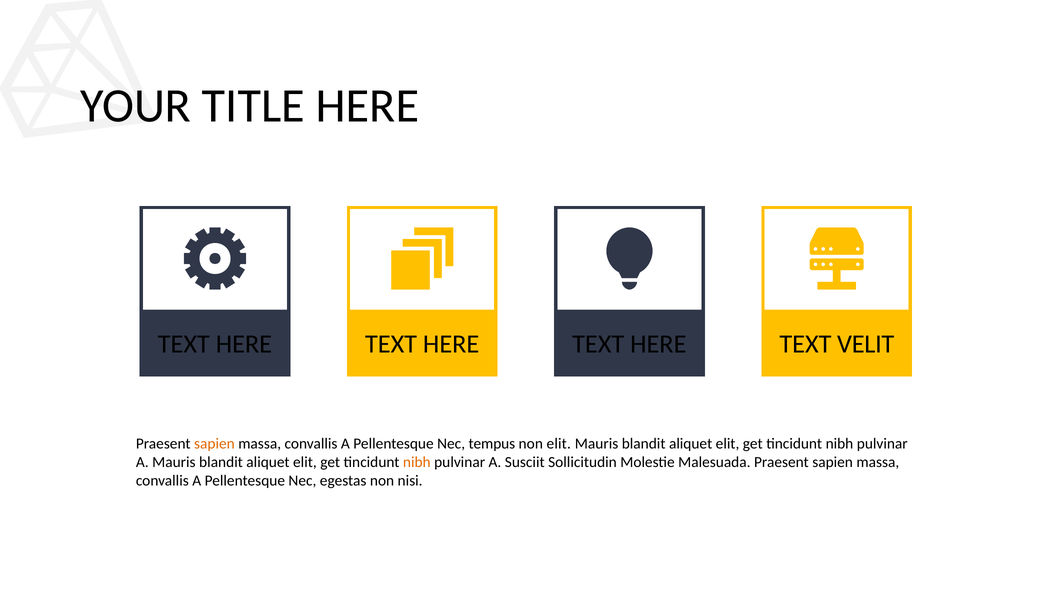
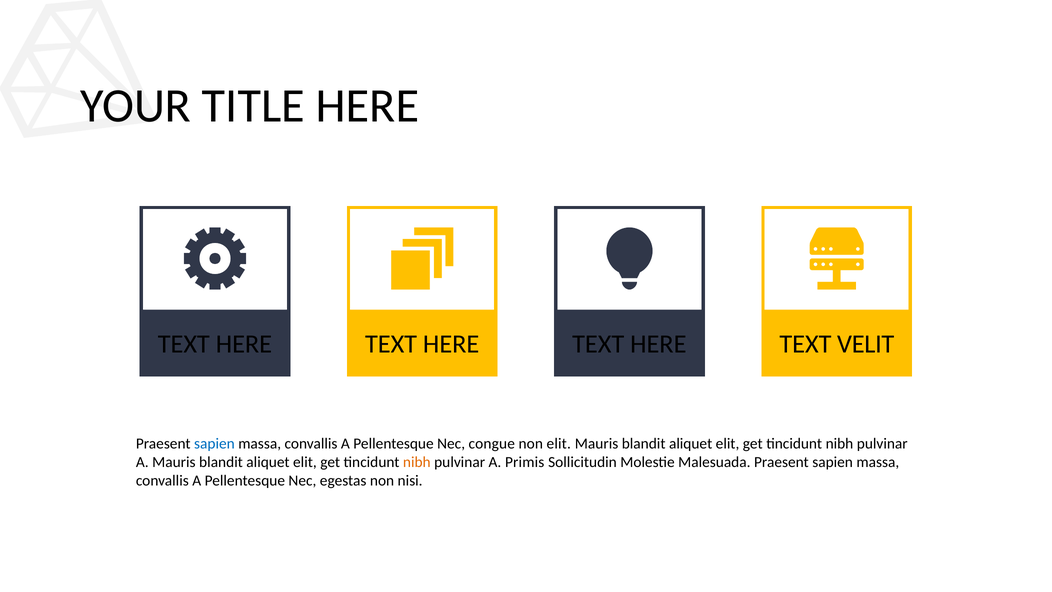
sapien at (214, 444) colour: orange -> blue
tempus: tempus -> congue
Susciit: Susciit -> Primis
